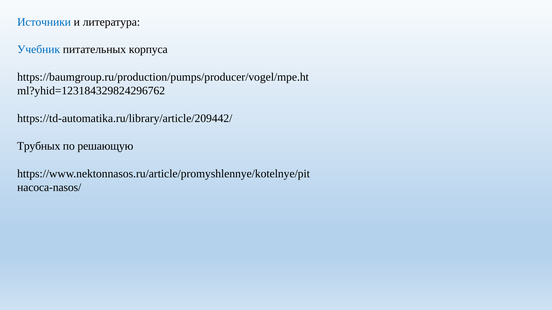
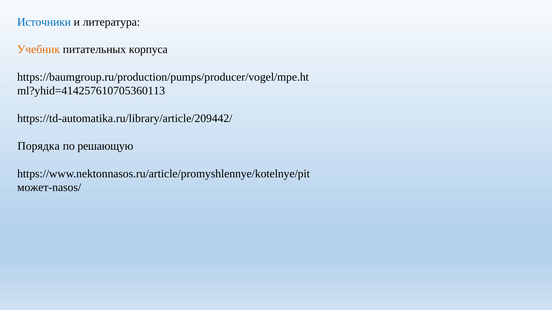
Учебник colour: blue -> orange
ml?yhid=123184329824296762: ml?yhid=123184329824296762 -> ml?yhid=414257610705360113
Трубных: Трубных -> Порядка
насоса-nasos/: насоса-nasos/ -> может-nasos/
